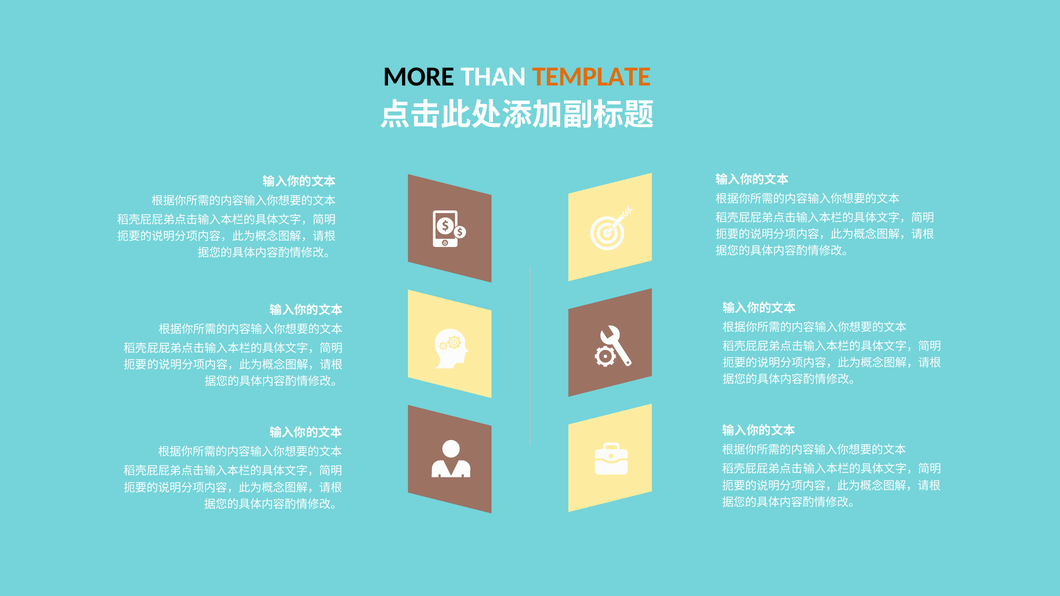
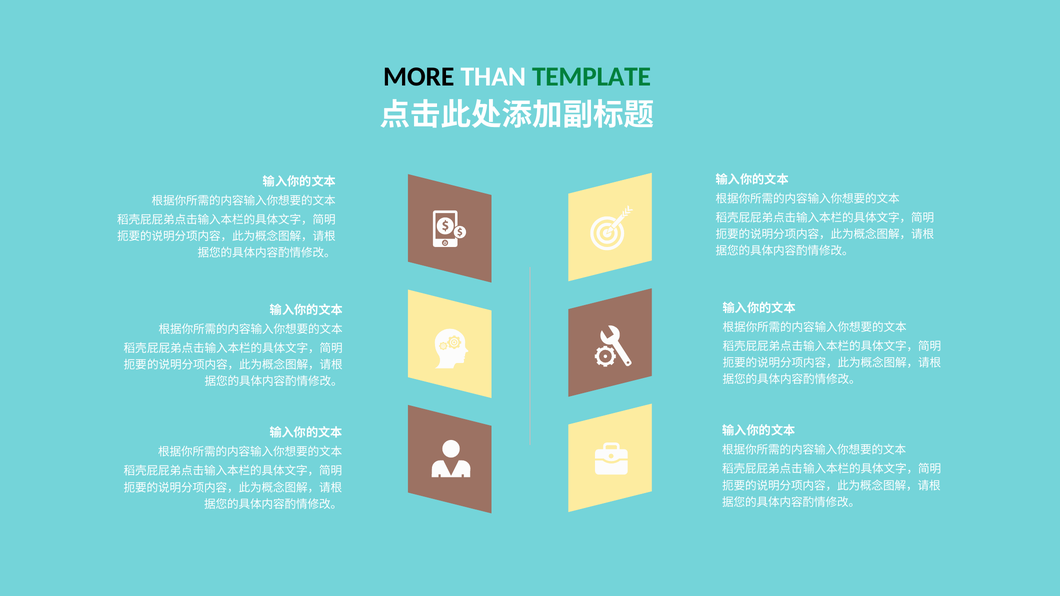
TEMPLATE colour: orange -> green
